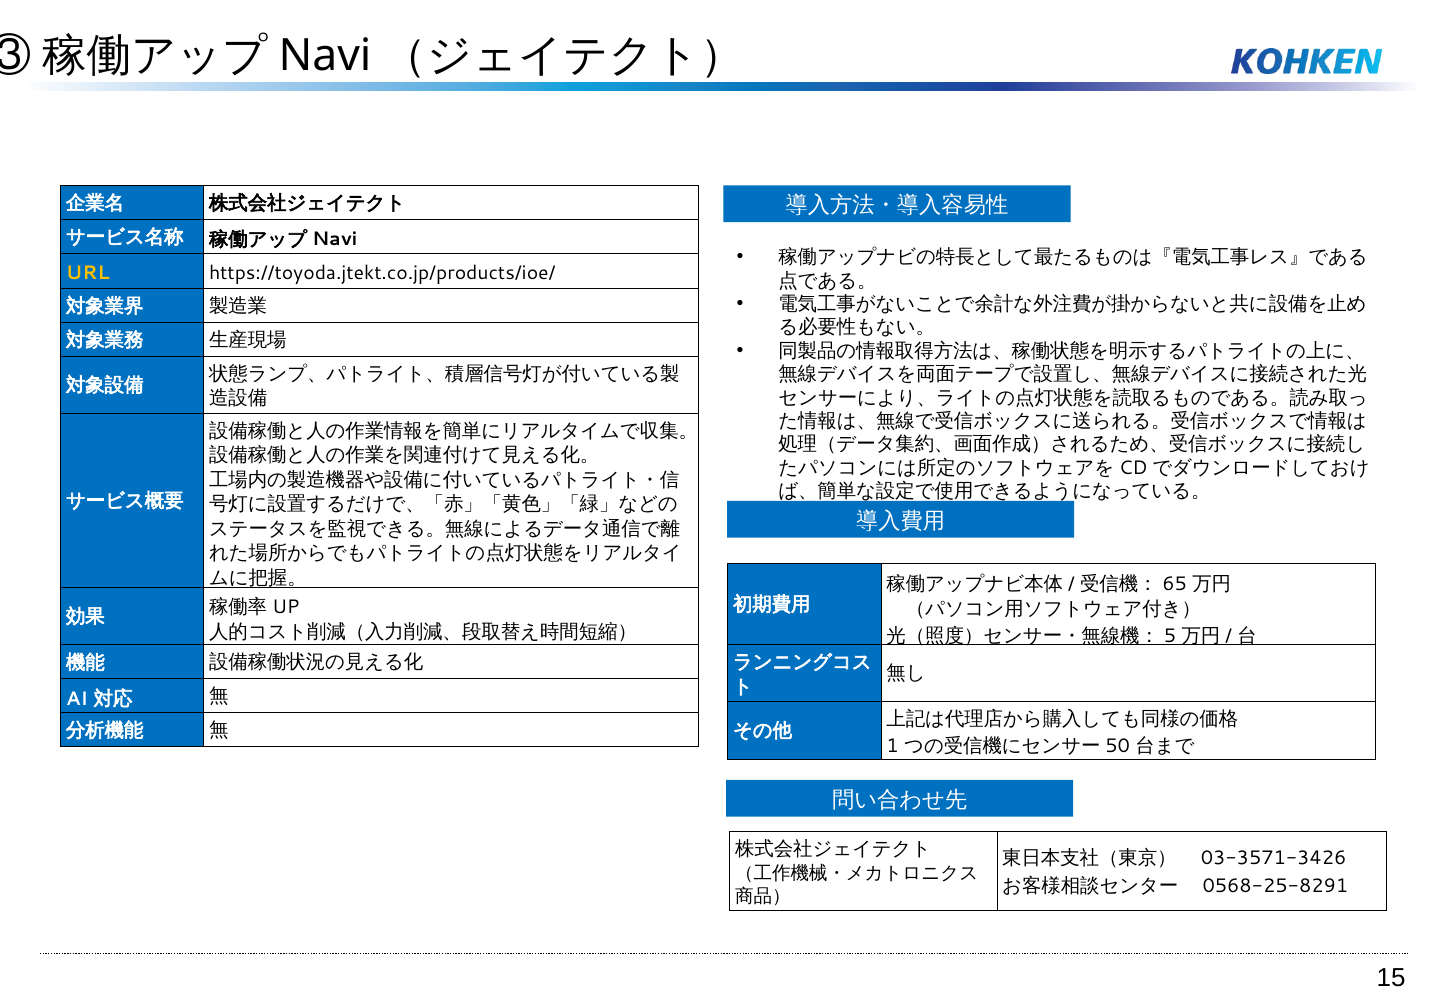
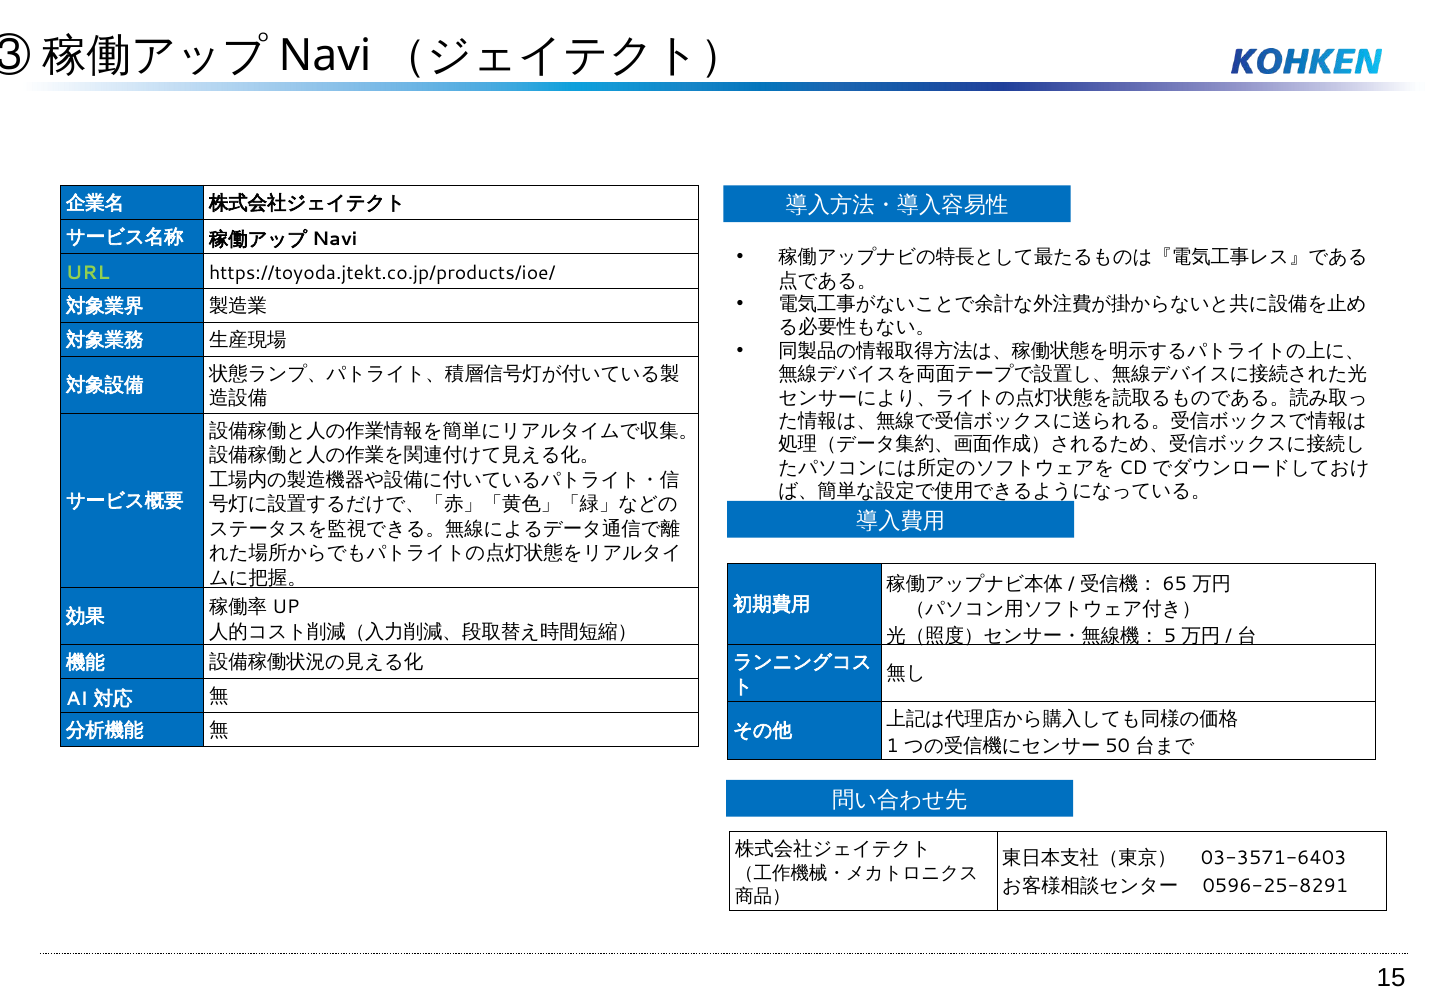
URL colour: yellow -> light green
03-3571-3426: 03-3571-3426 -> 03-3571-6403
0568-25-8291: 0568-25-8291 -> 0596-25-8291
